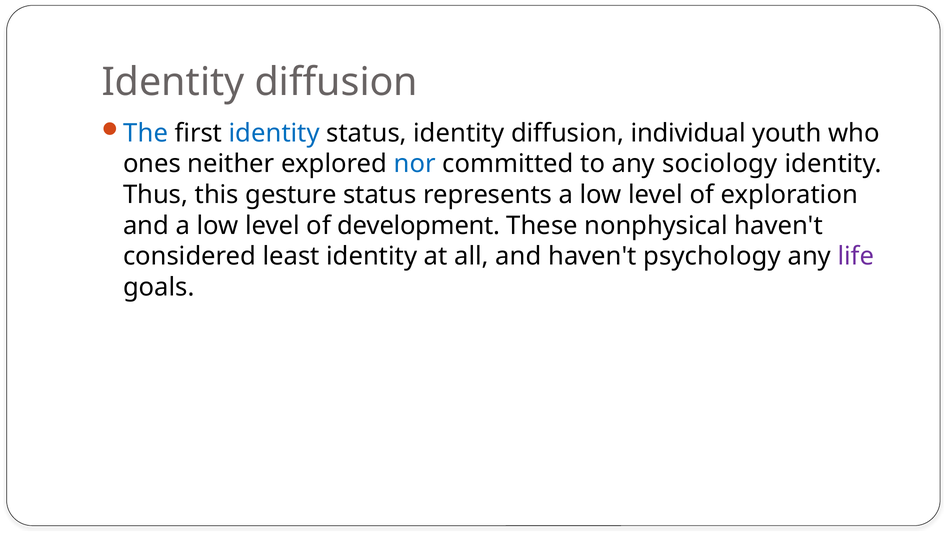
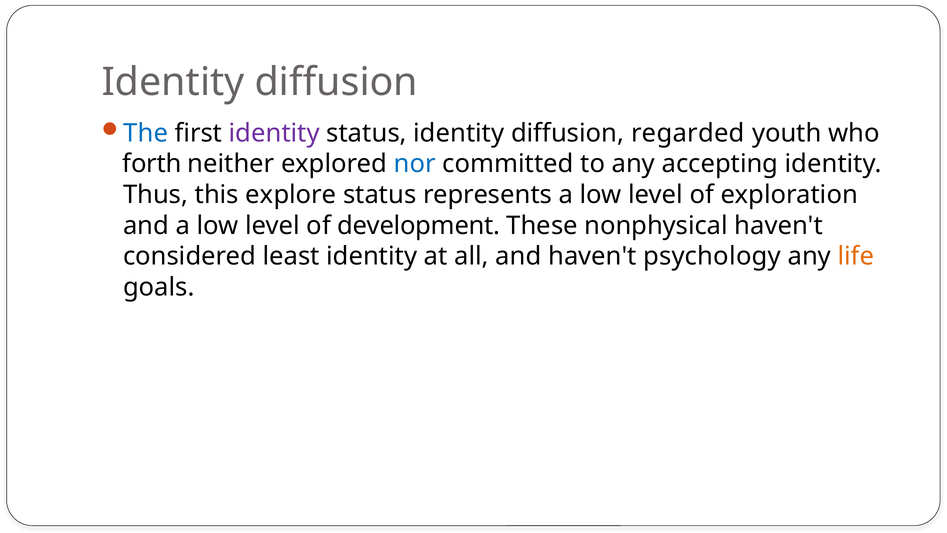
identity at (274, 133) colour: blue -> purple
individual: individual -> regarded
ones: ones -> forth
sociology: sociology -> accepting
gesture: gesture -> explore
life colour: purple -> orange
